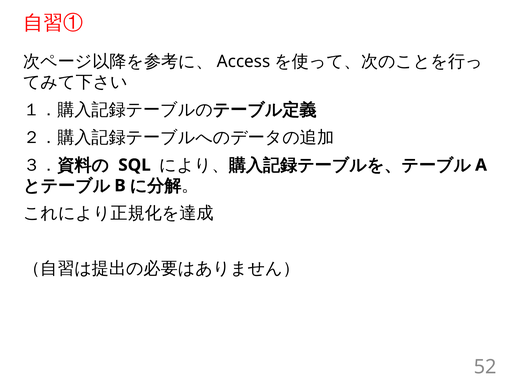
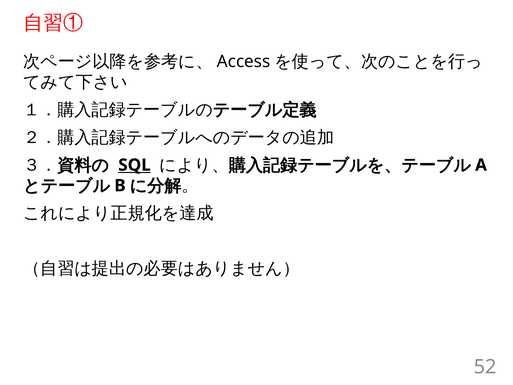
SQL underline: none -> present
